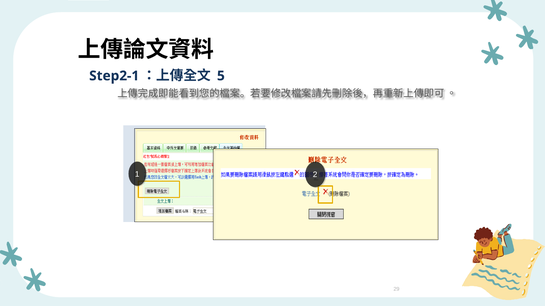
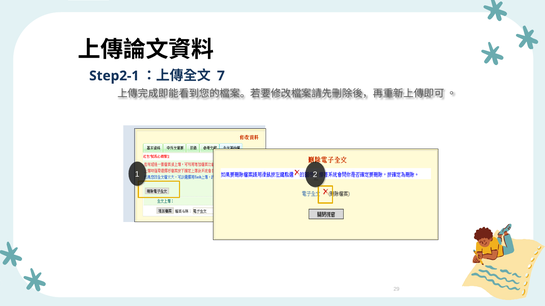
5: 5 -> 7
